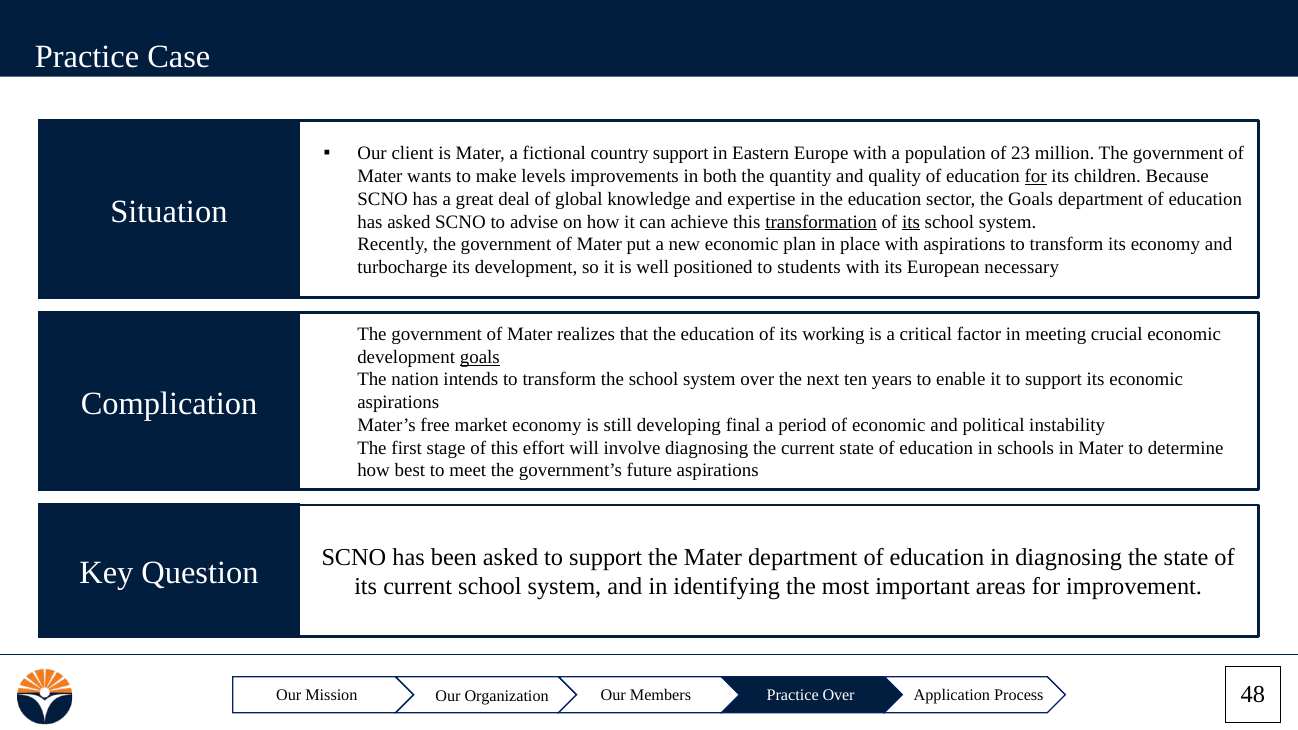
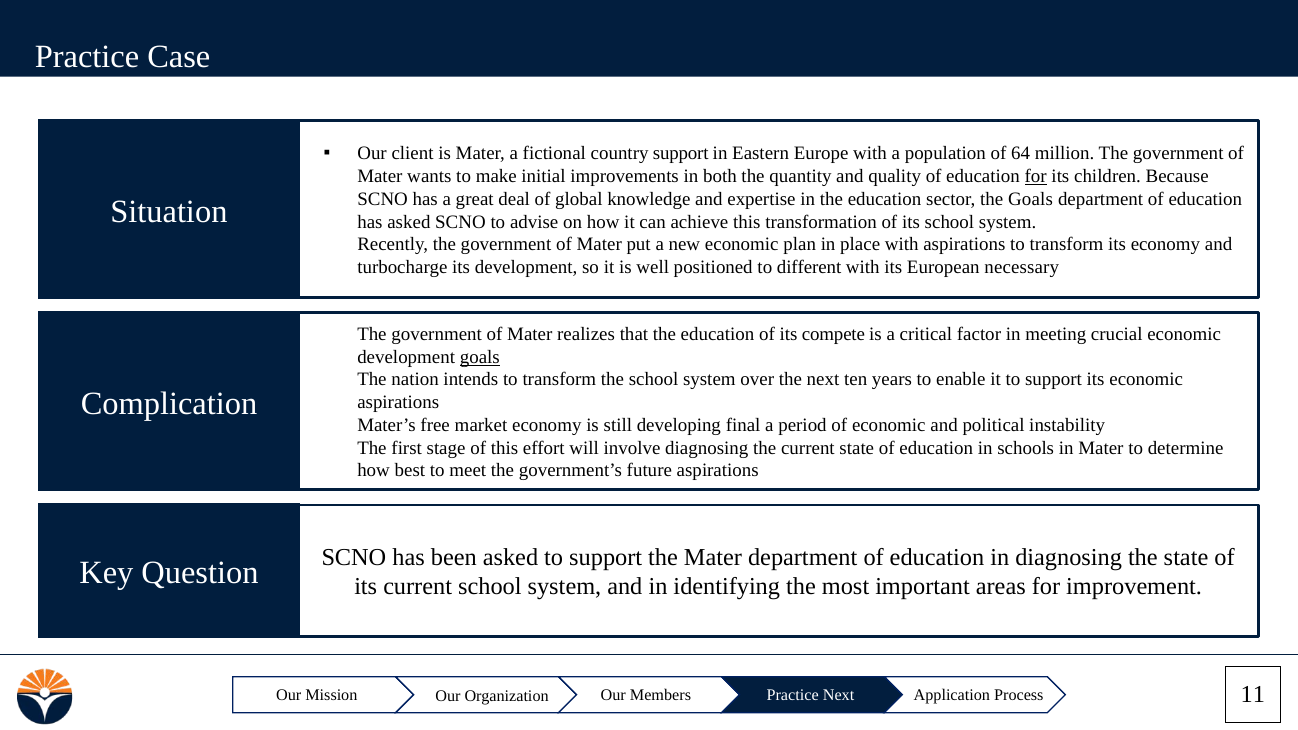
23: 23 -> 64
levels: levels -> initial
transformation underline: present -> none
its at (911, 222) underline: present -> none
students: students -> different
working: working -> compete
48: 48 -> 11
Practice Over: Over -> Next
